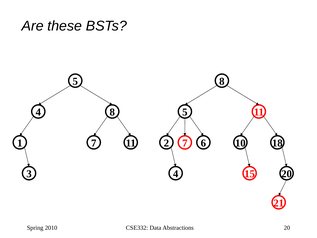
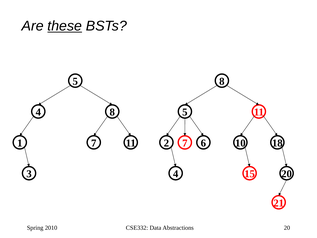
these underline: none -> present
